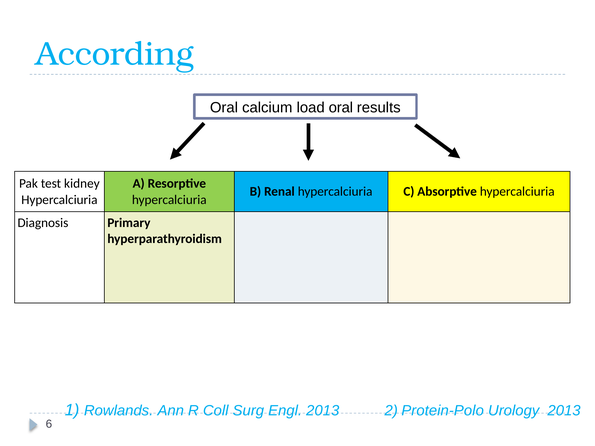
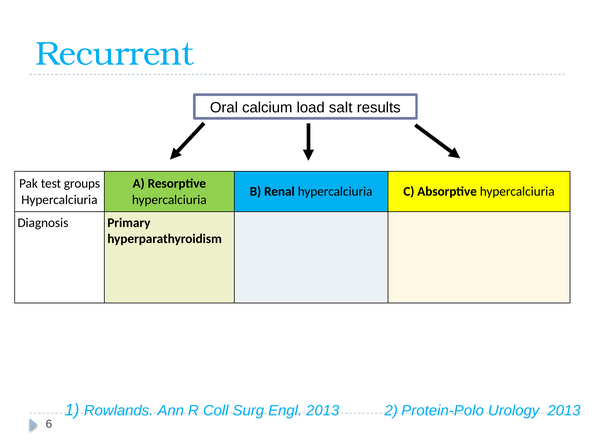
According: According -> Recurrent
load oral: oral -> salt
kidney: kidney -> groups
